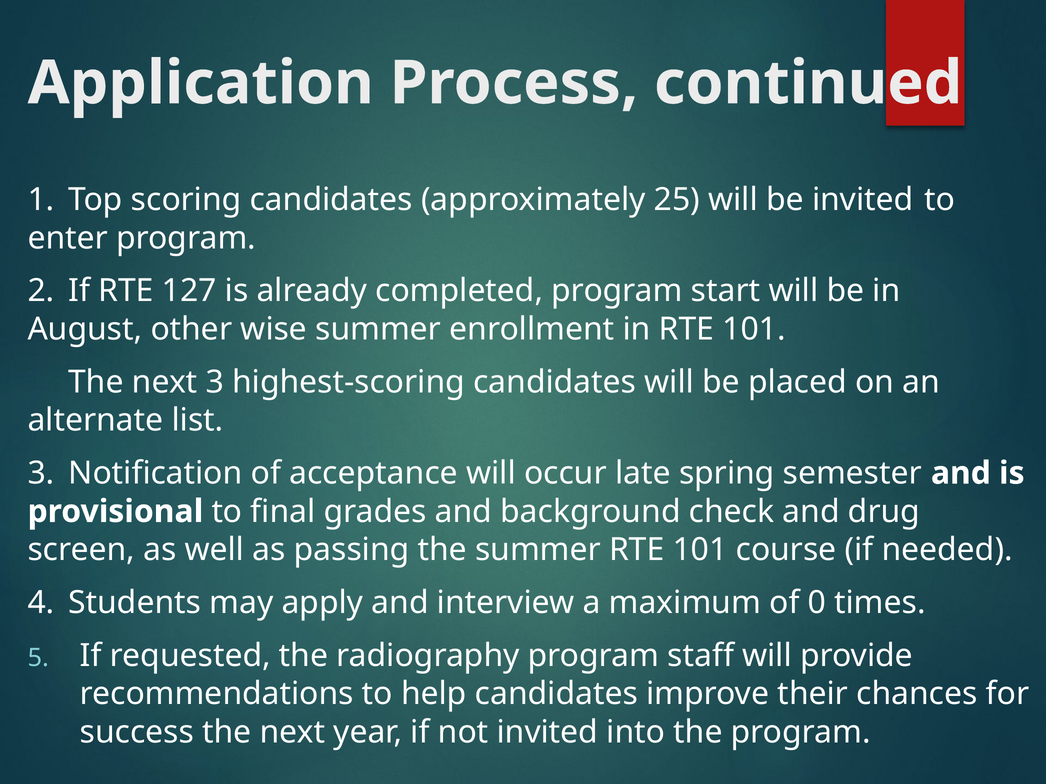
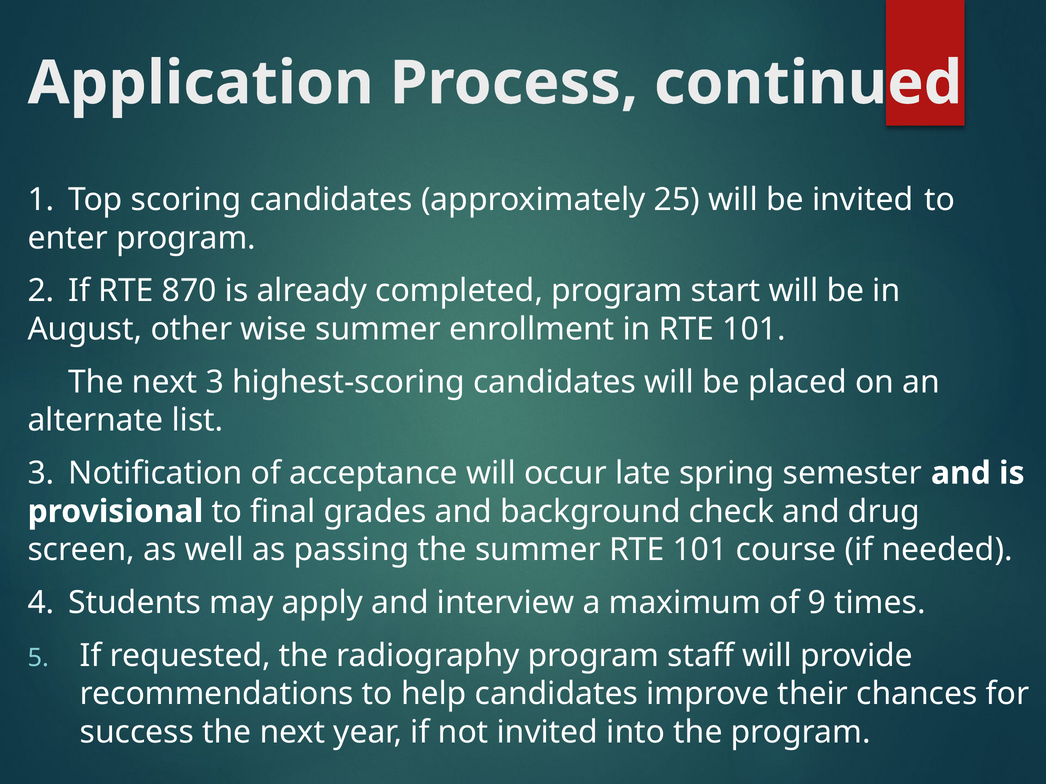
127: 127 -> 870
0: 0 -> 9
